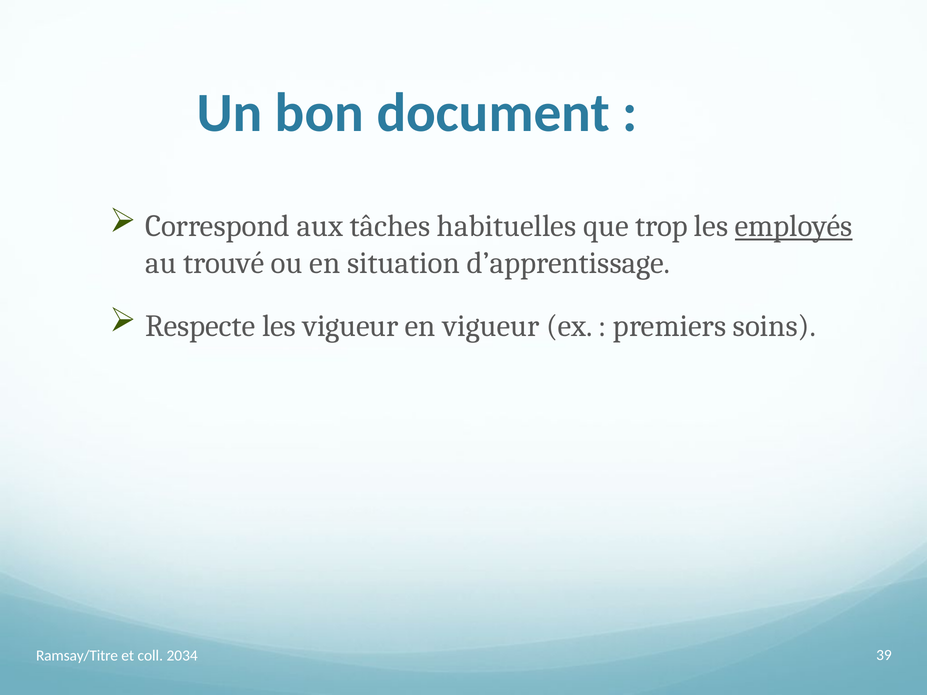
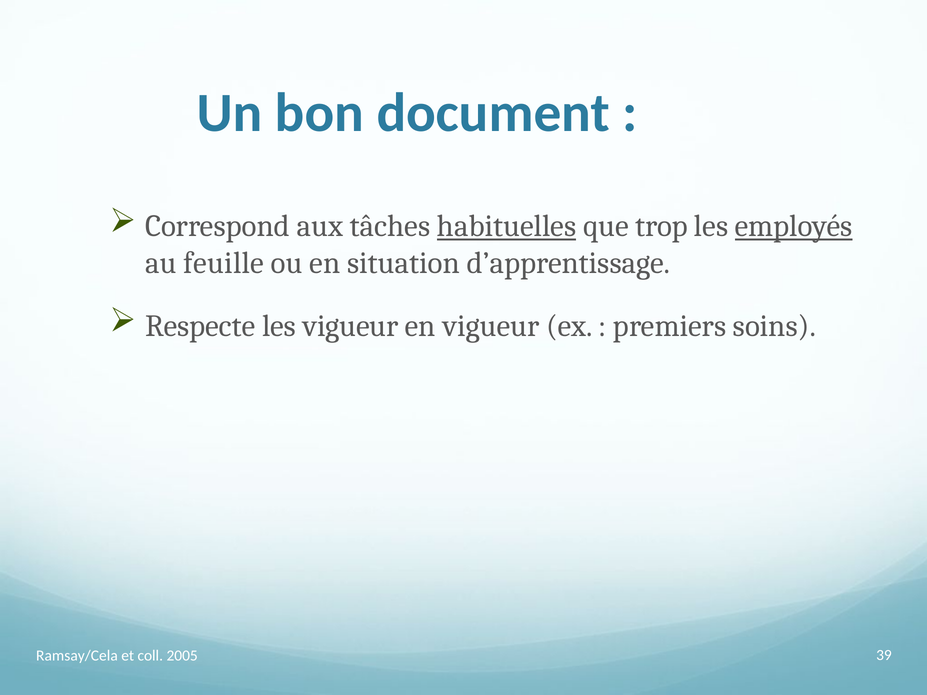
habituelles underline: none -> present
trouvé: trouvé -> feuille
Ramsay/Titre: Ramsay/Titre -> Ramsay/Cela
2034: 2034 -> 2005
